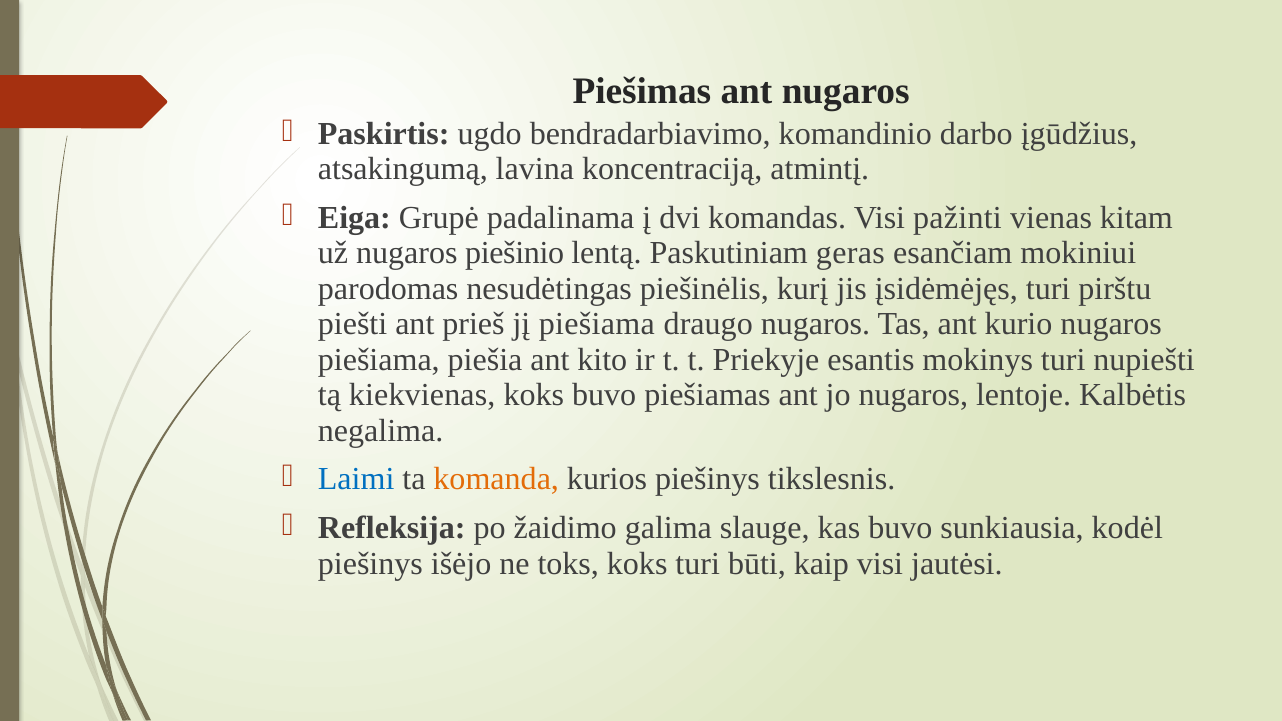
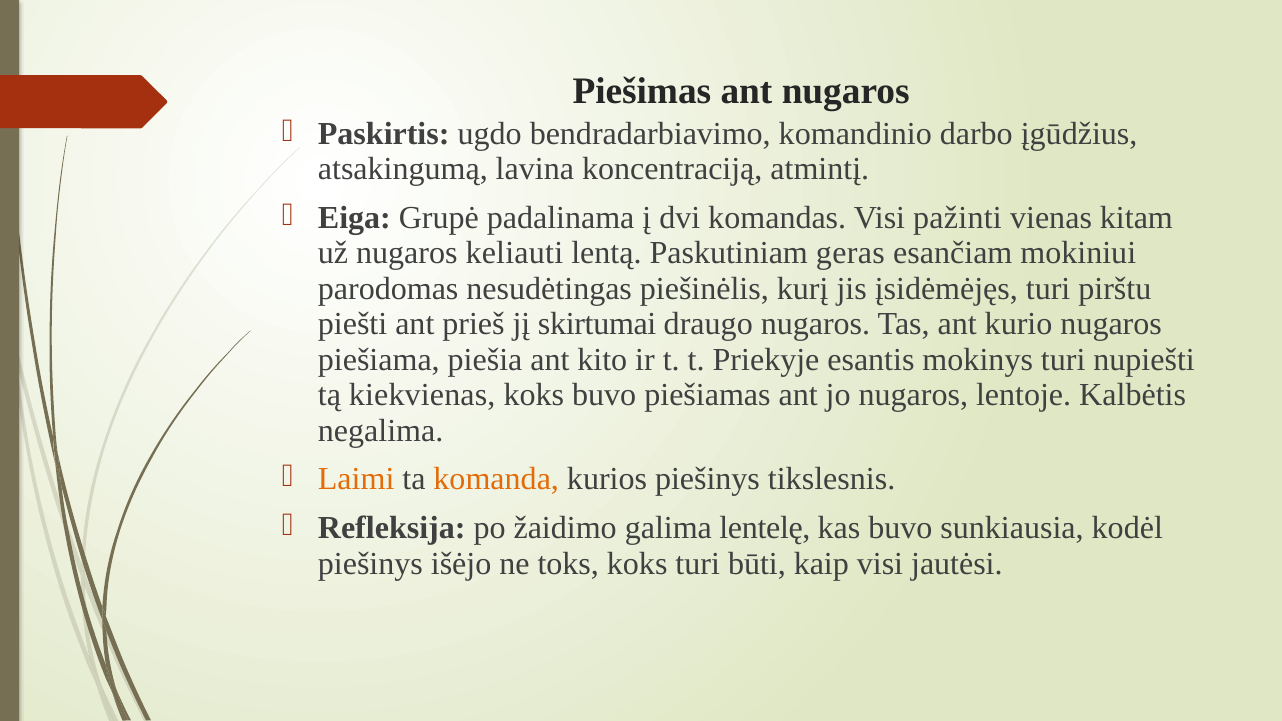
piešinio: piešinio -> keliauti
jį piešiama: piešiama -> skirtumai
Laimi colour: blue -> orange
slauge: slauge -> lentelę
